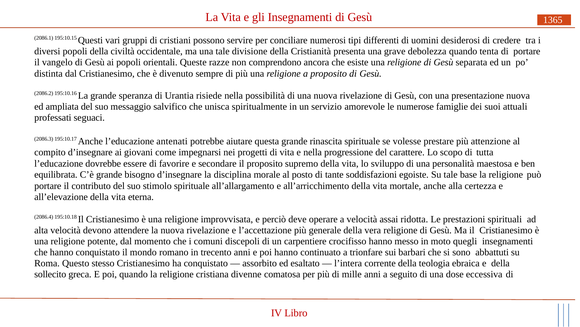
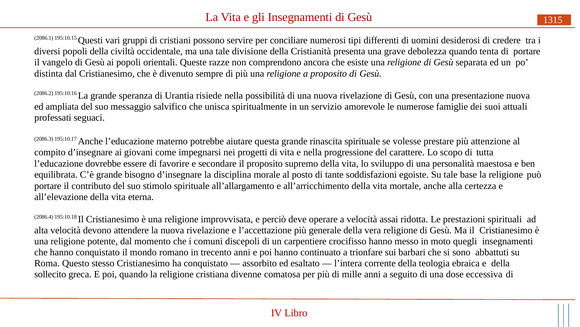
1365: 1365 -> 1315
antenati: antenati -> materno
